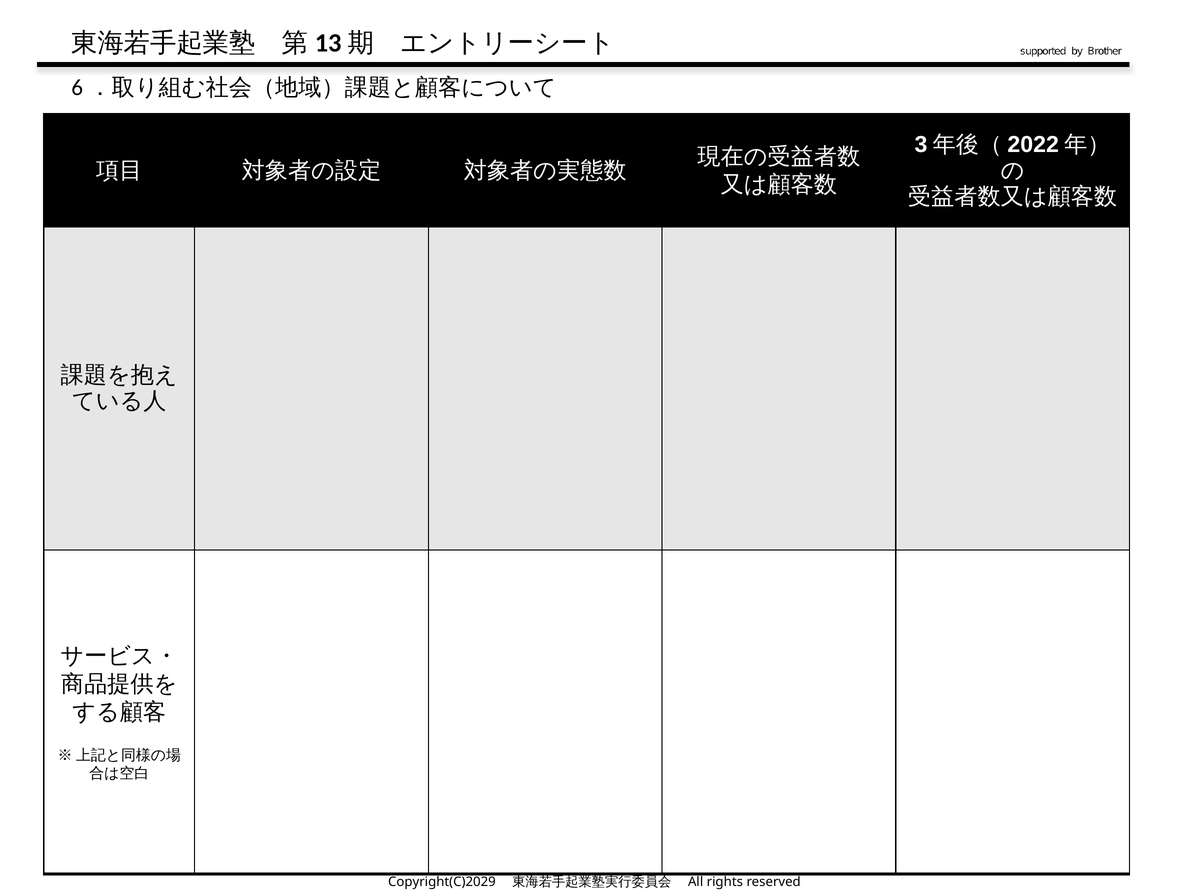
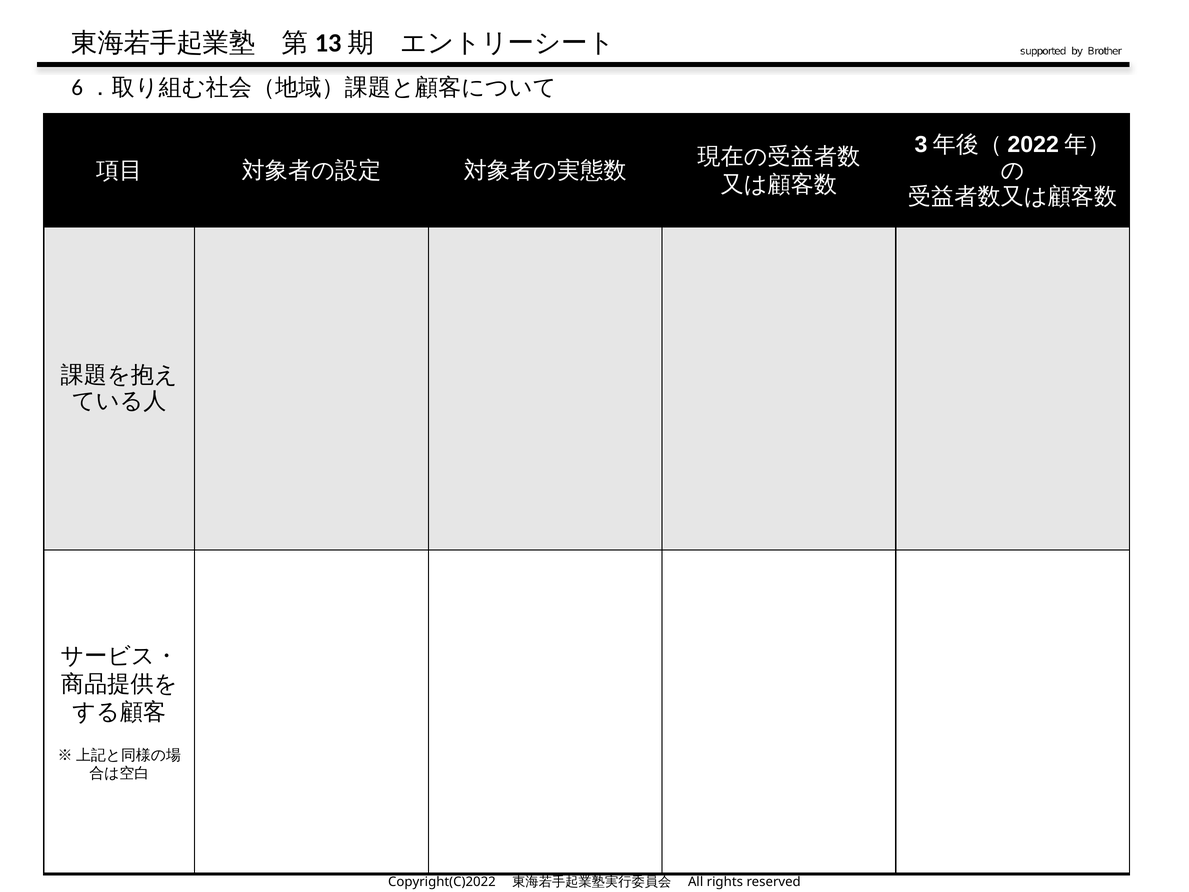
Copyright(C)2029: Copyright(C)2029 -> Copyright(C)2022
